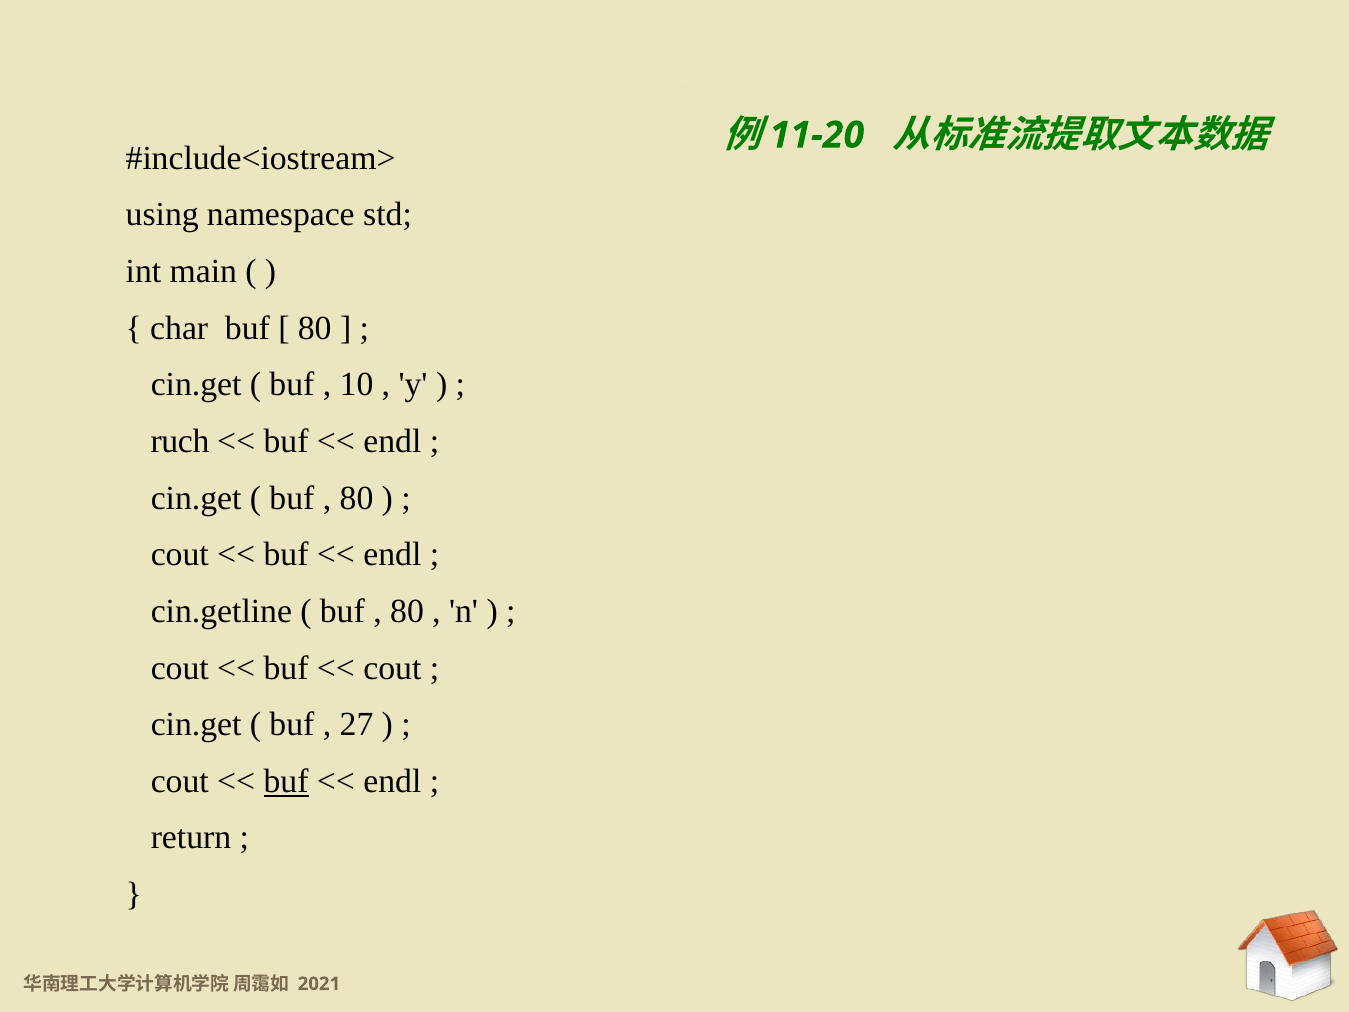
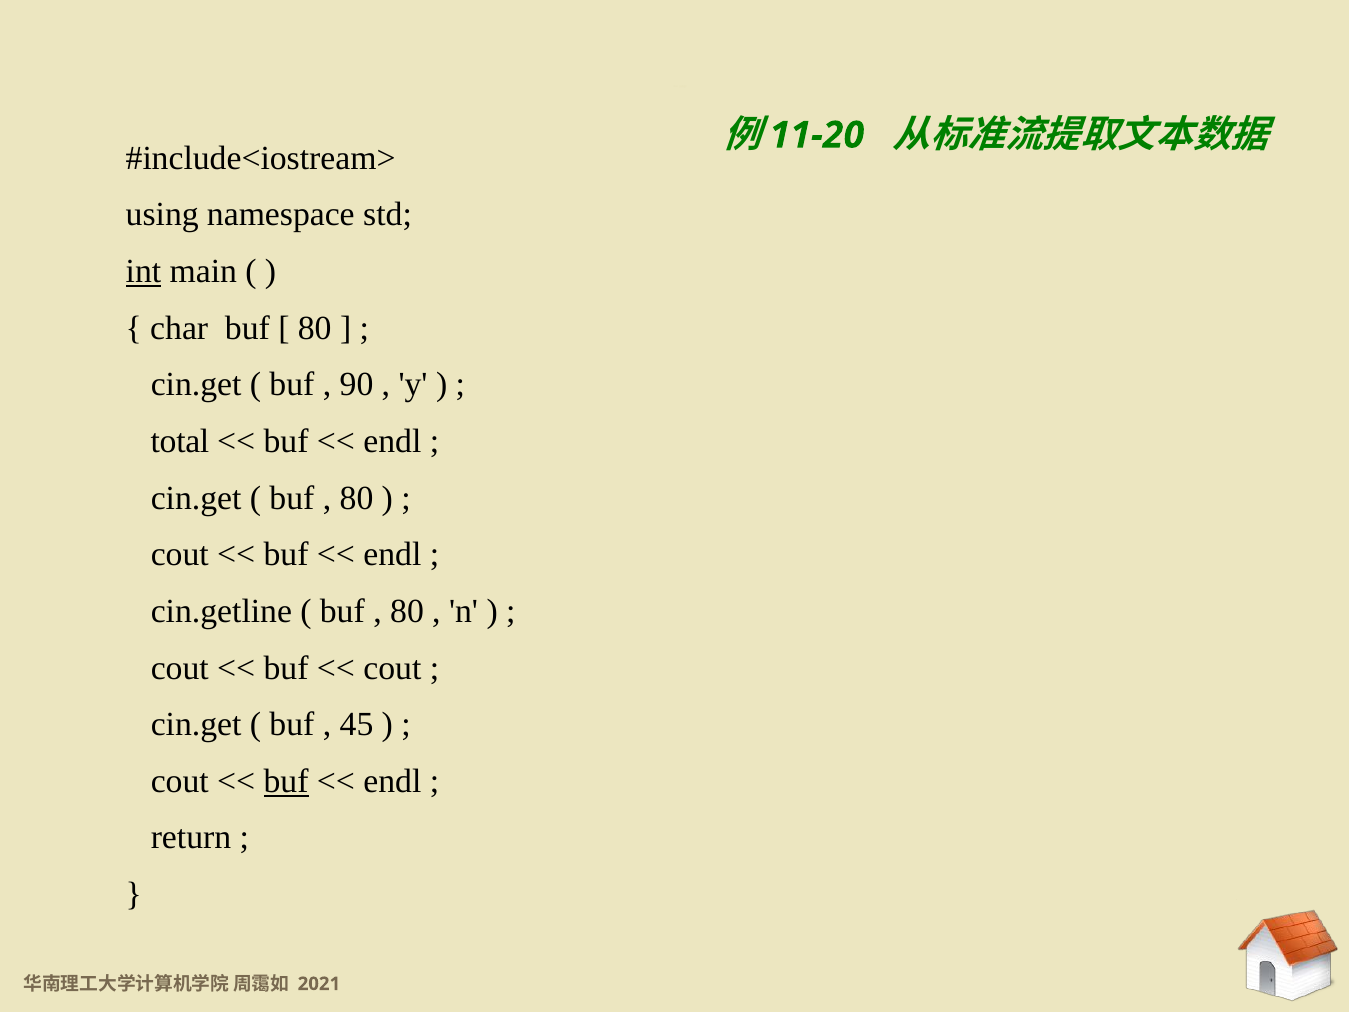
int underline: none -> present
10: 10 -> 90
ruch: ruch -> total
27: 27 -> 45
